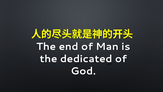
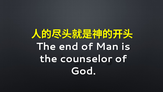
dedicated: dedicated -> counselor
